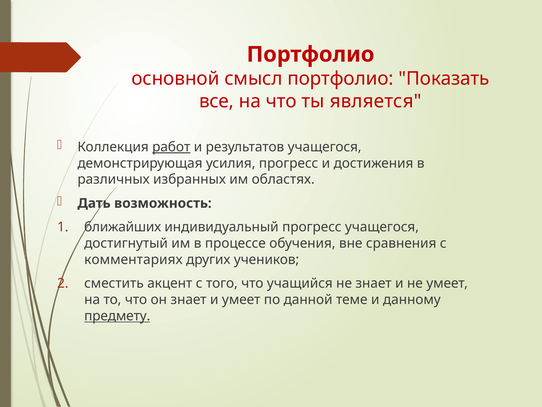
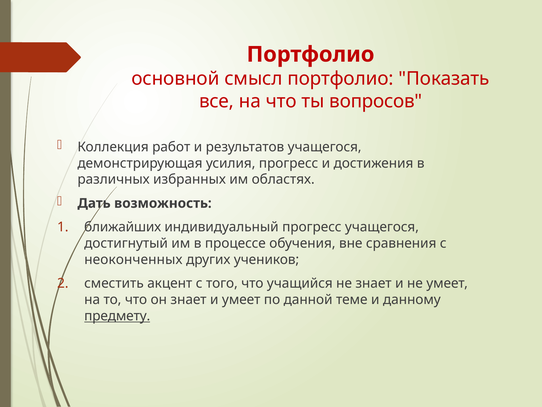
является: является -> вопросов
работ underline: present -> none
комментариях: комментариях -> неоконченных
